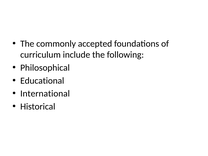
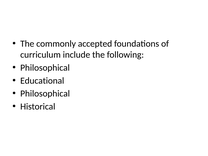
International at (45, 94): International -> Philosophical
